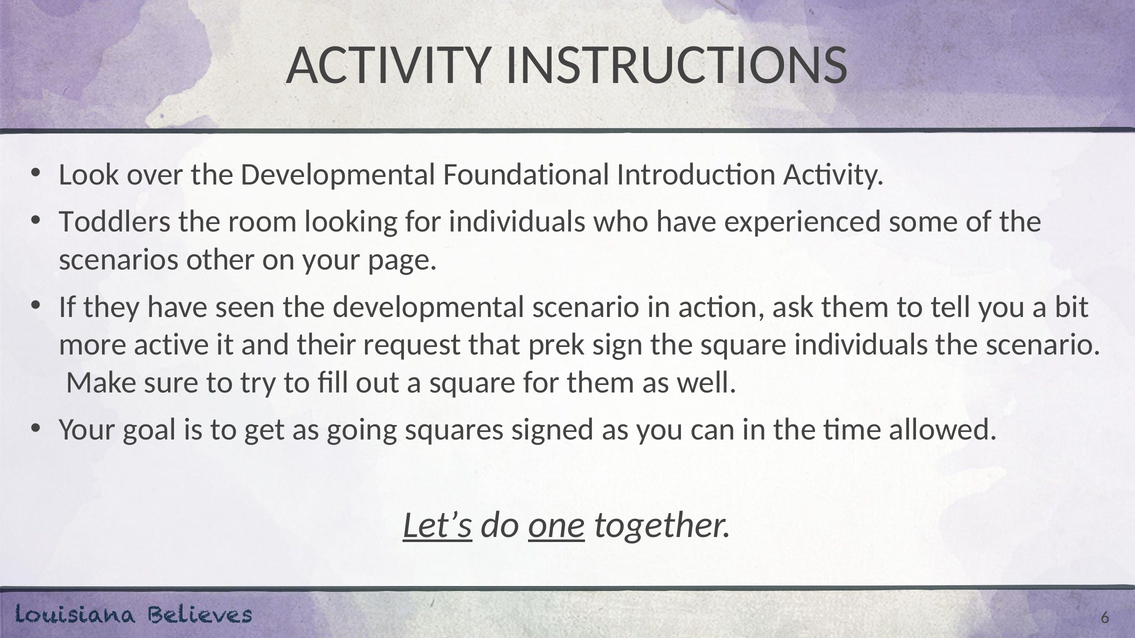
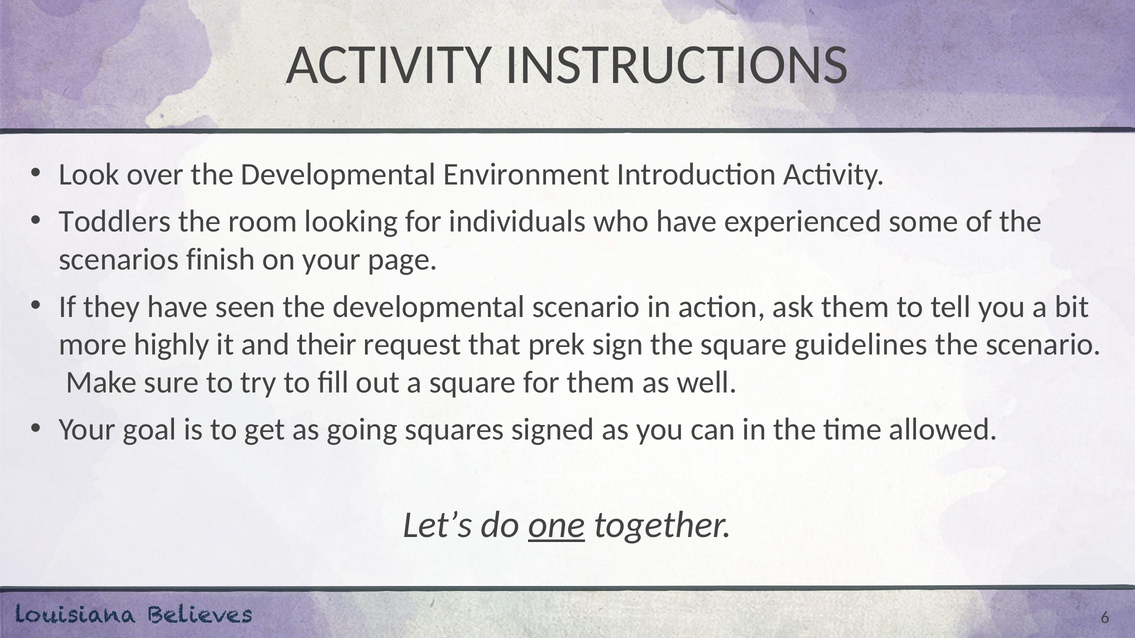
Foundational: Foundational -> Environment
other: other -> finish
active: active -> highly
square individuals: individuals -> guidelines
Let’s underline: present -> none
